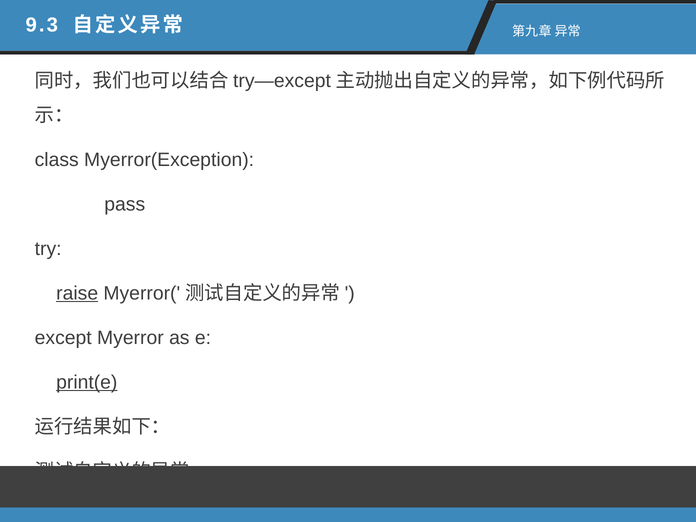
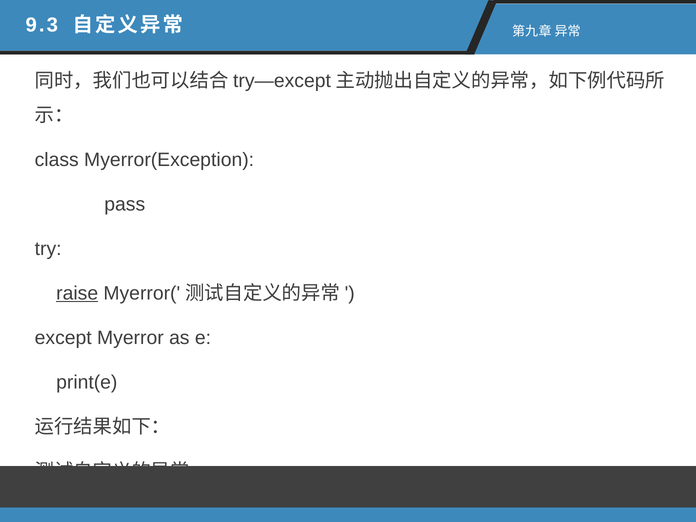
print(e underline: present -> none
